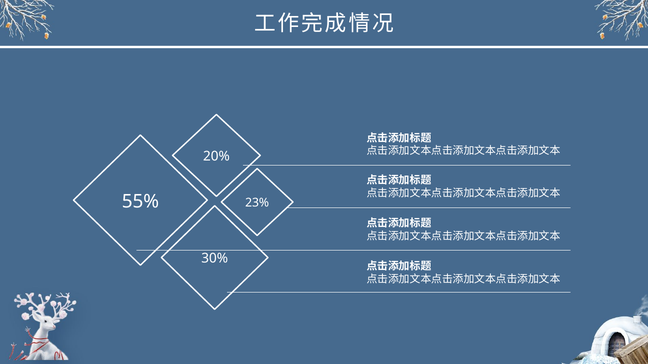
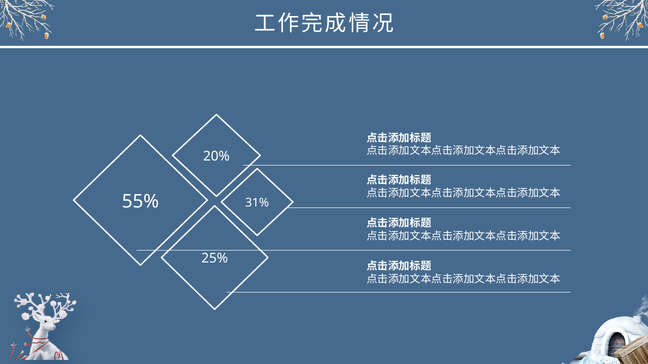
23%: 23% -> 31%
30%: 30% -> 25%
